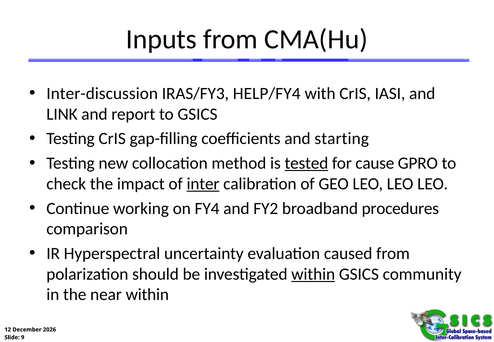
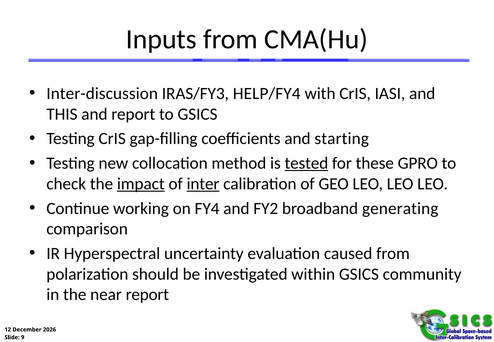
LINK: LINK -> THIS
cause: cause -> these
impact underline: none -> present
procedures: procedures -> generating
within at (313, 274) underline: present -> none
near within: within -> report
